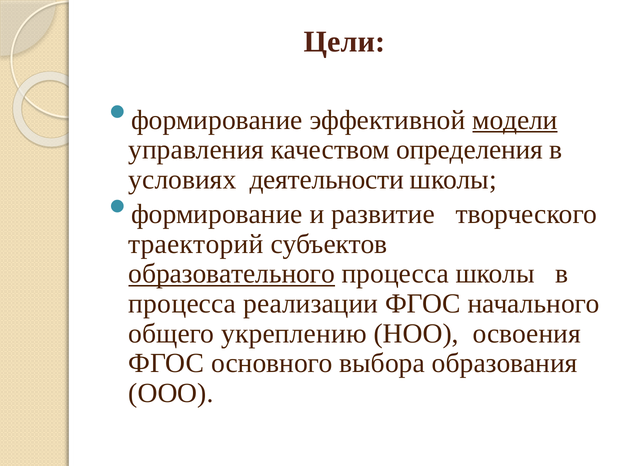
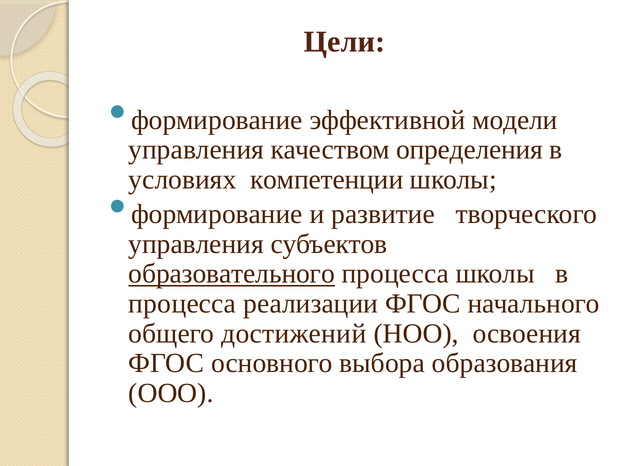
модели underline: present -> none
деятельности: деятельности -> компетенции
траекторий at (196, 244): траекторий -> управления
укреплению: укреплению -> достижений
